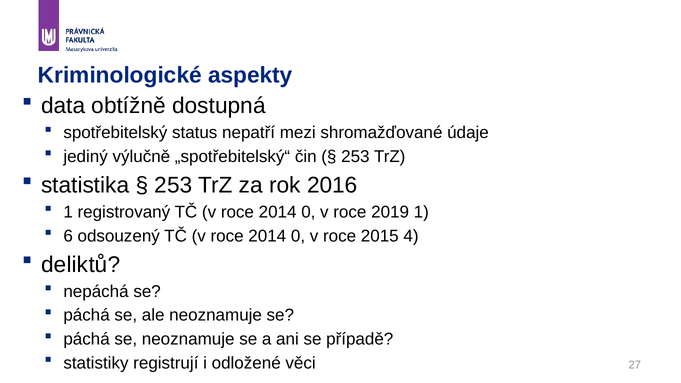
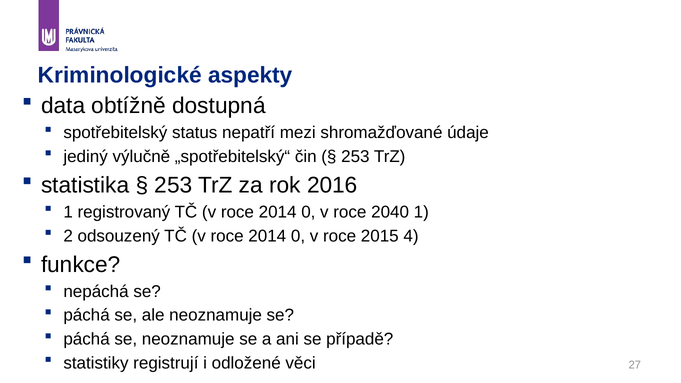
2019: 2019 -> 2040
6: 6 -> 2
deliktů: deliktů -> funkce
